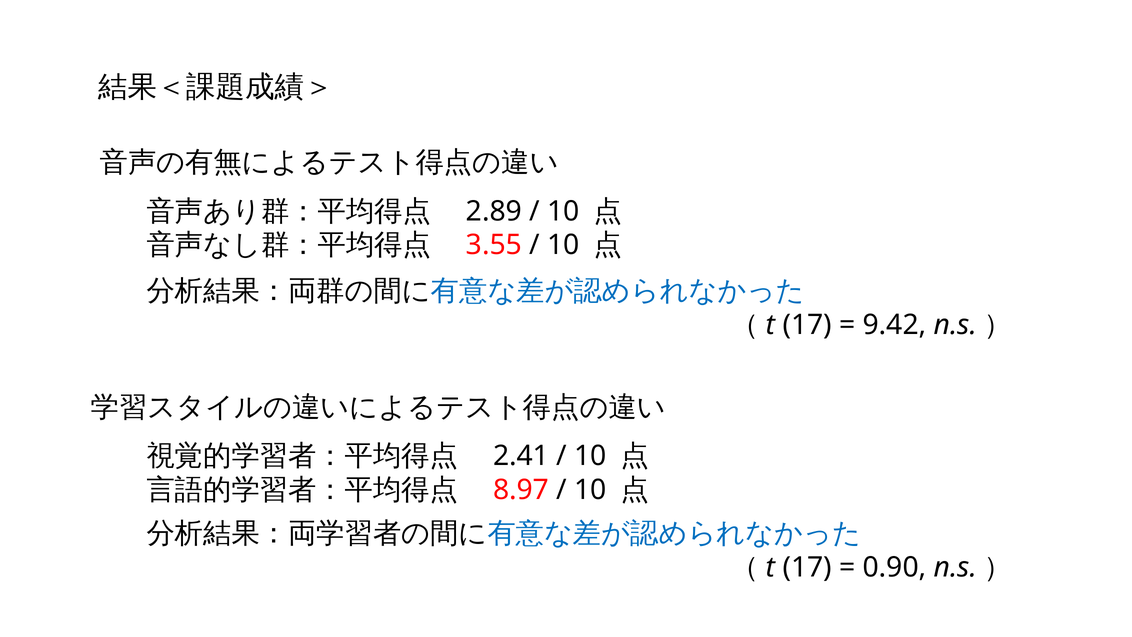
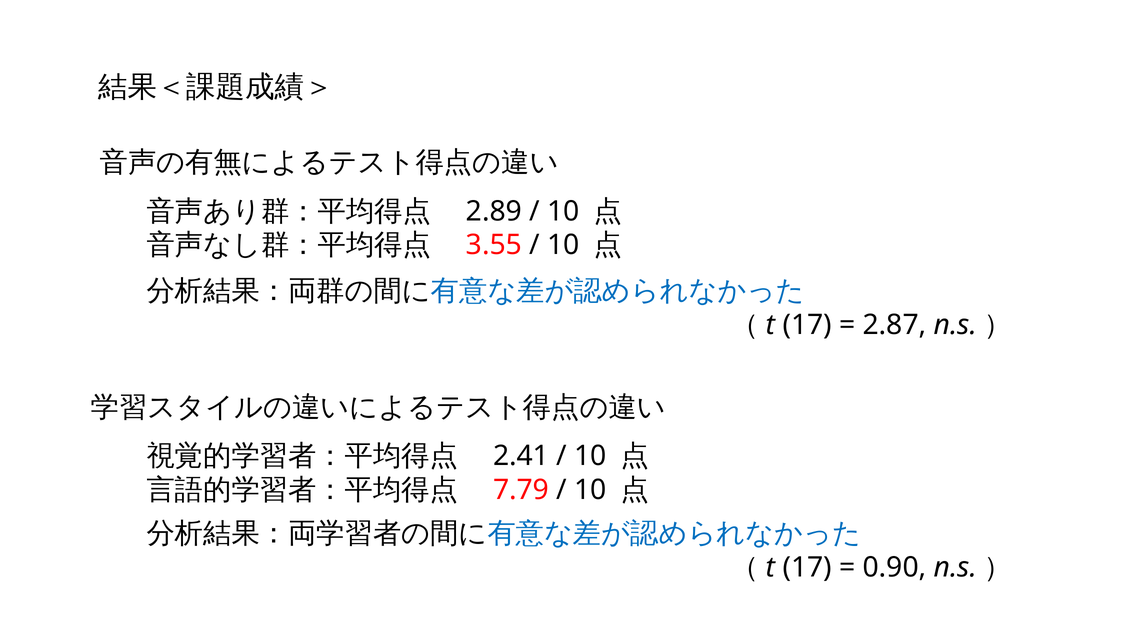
9.42: 9.42 -> 2.87
8.97: 8.97 -> 7.79
